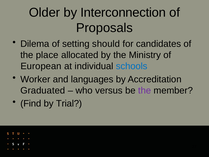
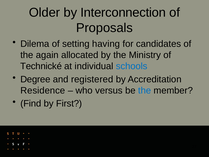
should: should -> having
place: place -> again
European: European -> Technické
Worker: Worker -> Degree
languages: languages -> registered
Graduated: Graduated -> Residence
the at (145, 90) colour: purple -> blue
Trial: Trial -> First
